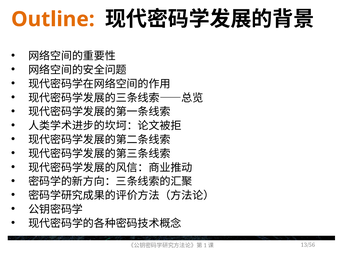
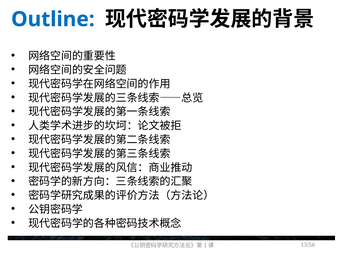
Outline colour: orange -> blue
